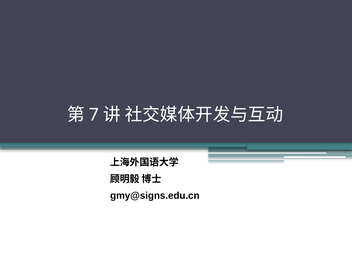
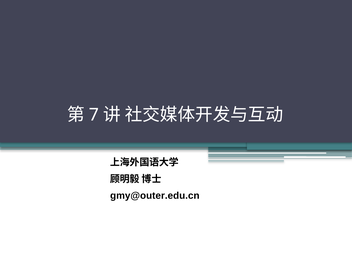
gmy@signs.edu.cn: gmy@signs.edu.cn -> gmy@outer.edu.cn
